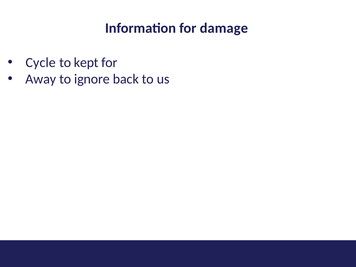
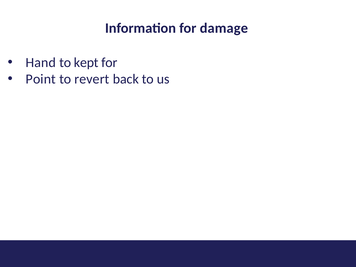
Cycle: Cycle -> Hand
Away: Away -> Point
ignore: ignore -> revert
